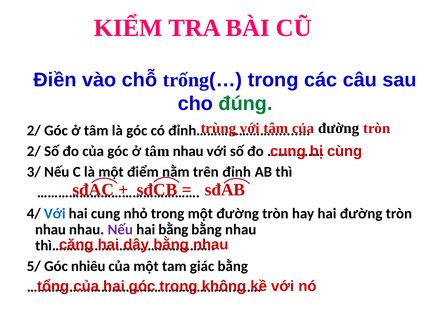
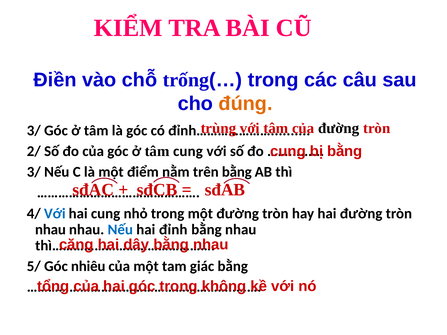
đúng colour: green -> orange
2/ at (34, 131): 2/ -> 3/
cùng at (345, 151): cùng -> bằng
tâm nhau: nhau -> cung
trên đỉnh: đỉnh -> bằng
Nếu at (120, 230) colour: purple -> blue
hai bằng: bằng -> đỉnh
